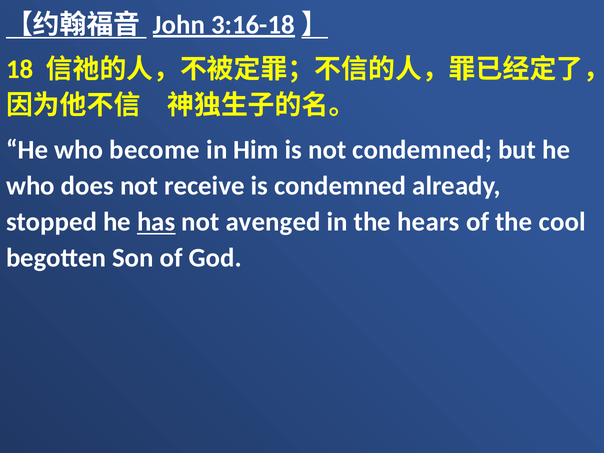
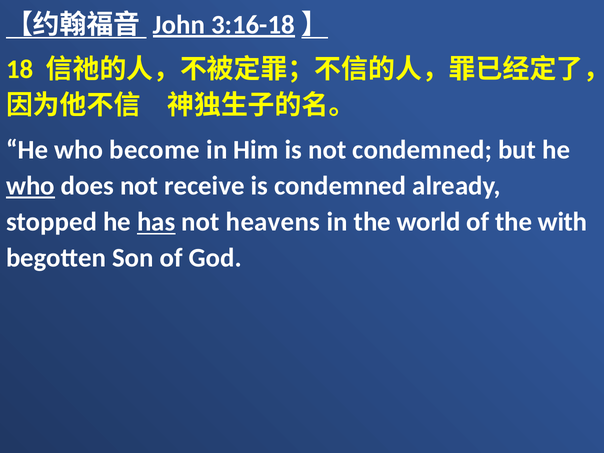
who at (30, 186) underline: none -> present
avenged: avenged -> heavens
hears: hears -> world
cool: cool -> with
